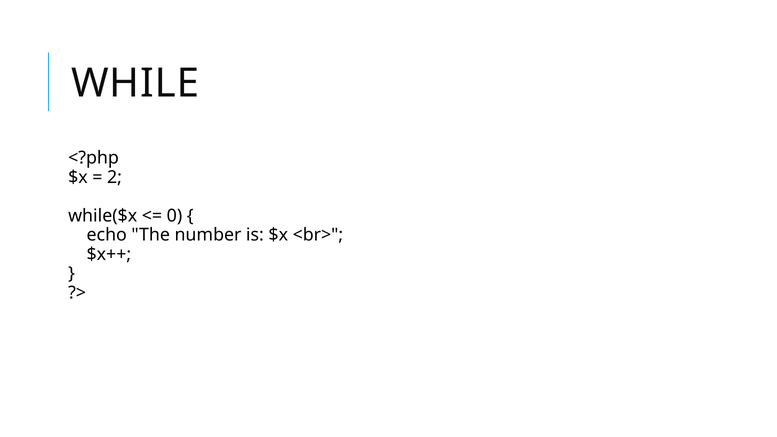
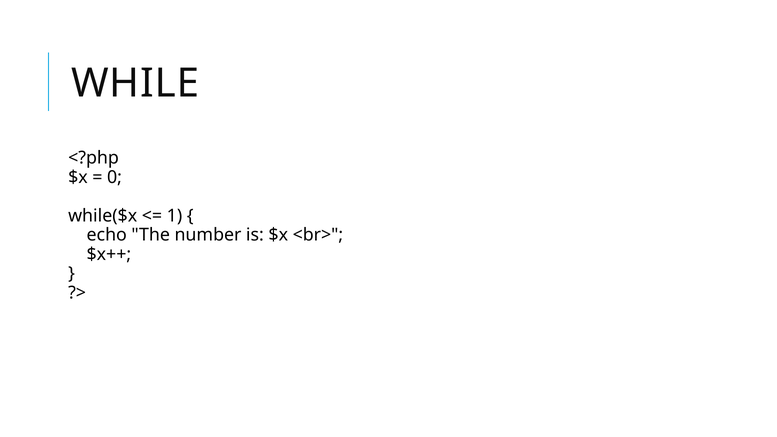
2: 2 -> 0
0: 0 -> 1
